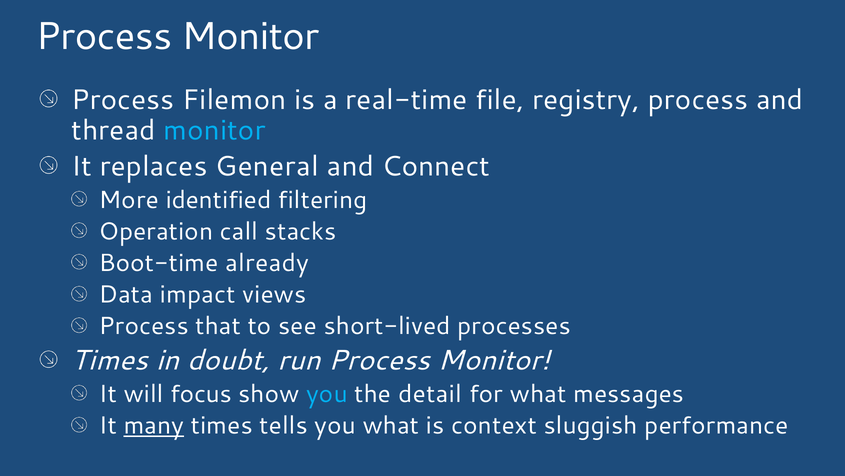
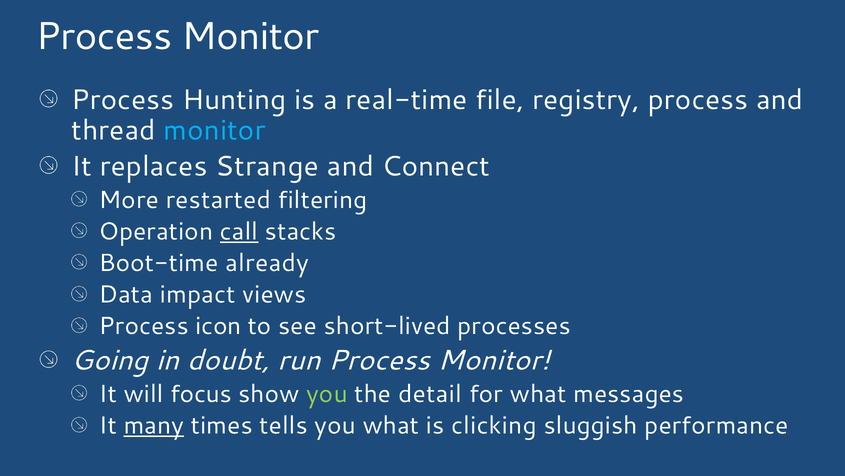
Filemon: Filemon -> Hunting
General: General -> Strange
identified: identified -> restarted
call underline: none -> present
that: that -> icon
Times at (110, 360): Times -> Going
you at (327, 394) colour: light blue -> light green
context: context -> clicking
